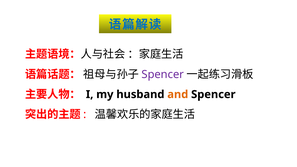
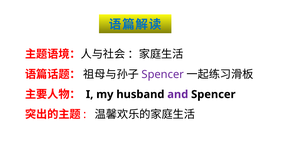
and colour: orange -> purple
